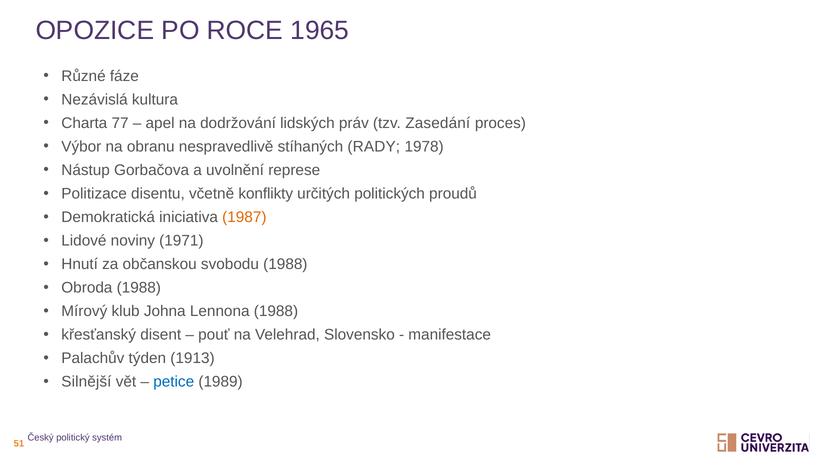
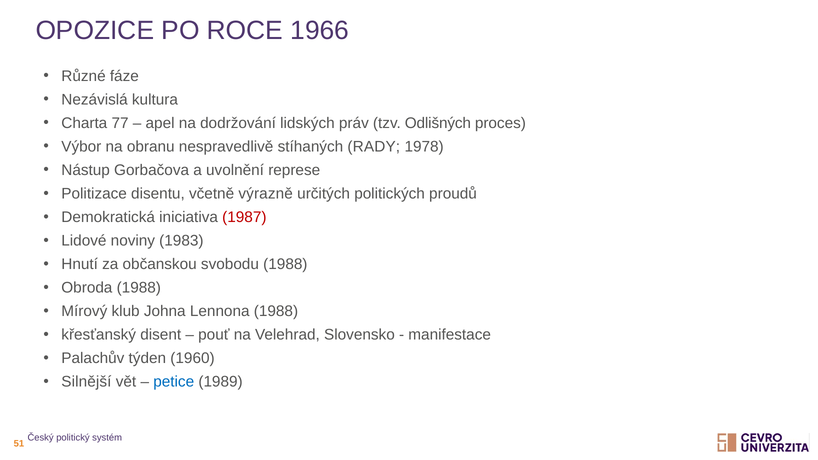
1965: 1965 -> 1966
Zasedání: Zasedání -> Odlišných
konflikty: konflikty -> výrazně
1987 colour: orange -> red
1971: 1971 -> 1983
1913: 1913 -> 1960
